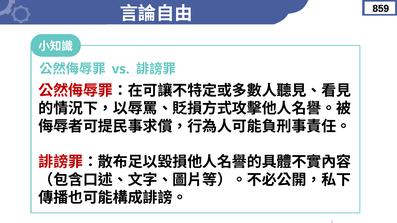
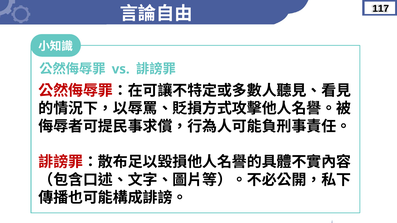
859: 859 -> 117
